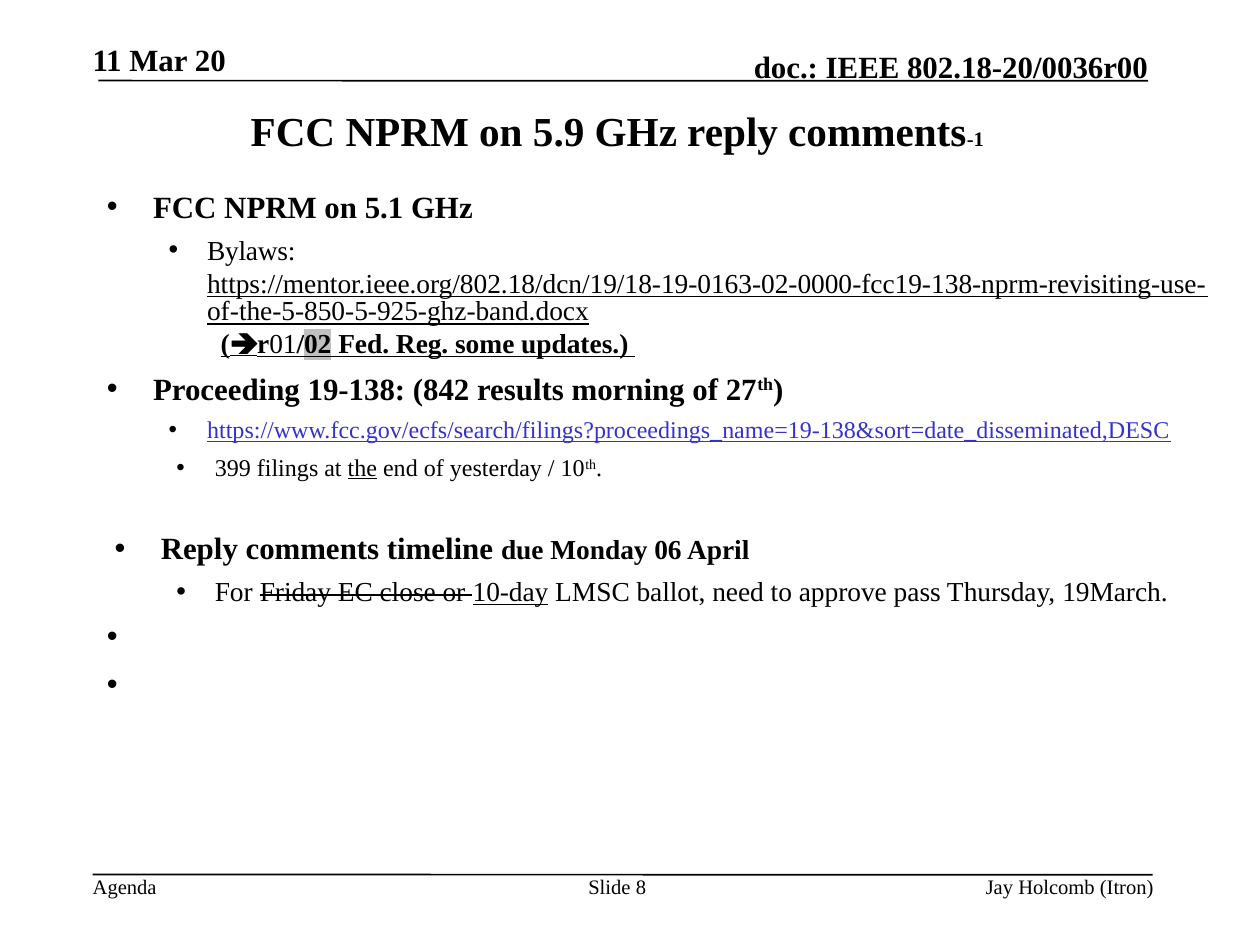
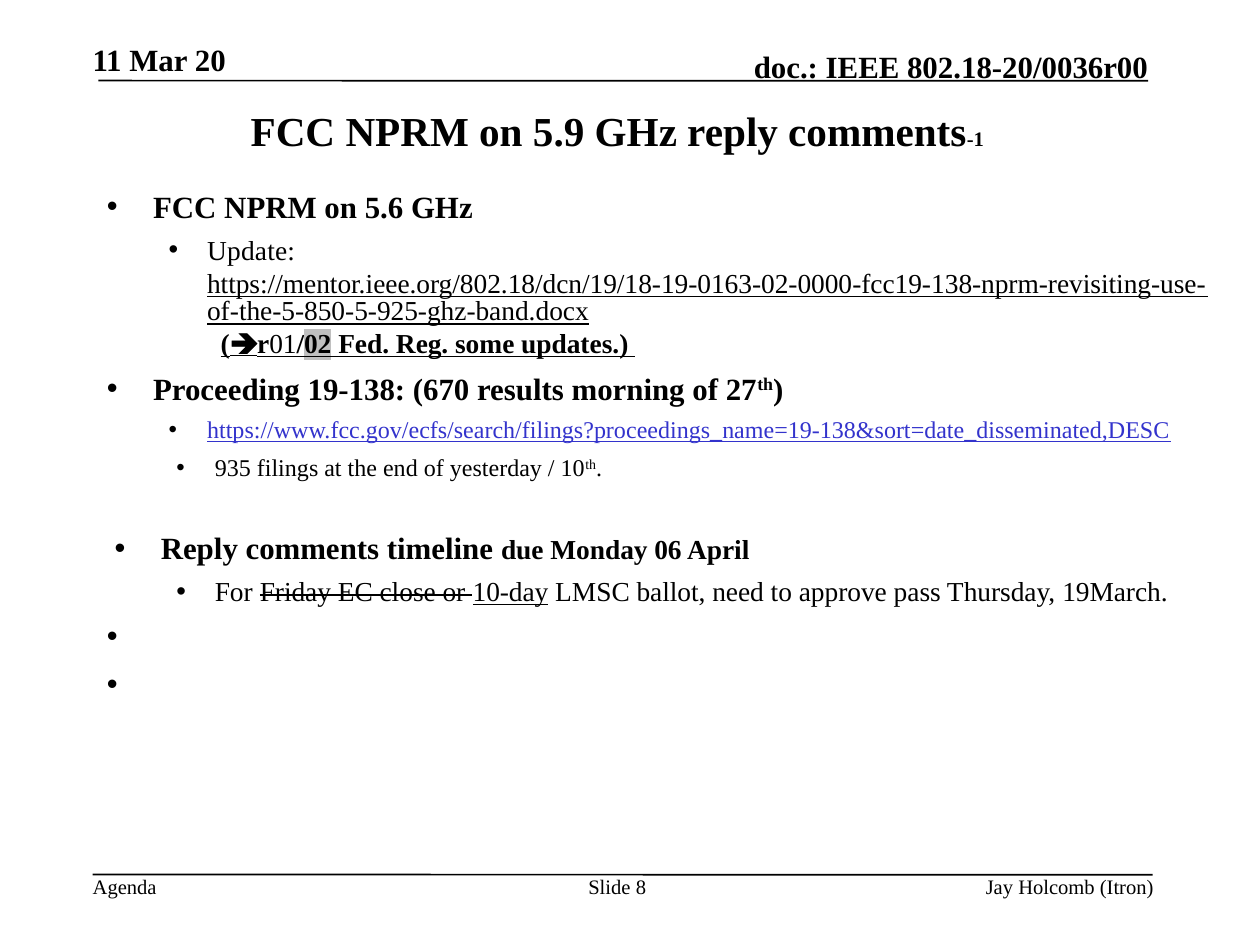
5.1: 5.1 -> 5.6
Bylaws: Bylaws -> Update
842: 842 -> 670
399: 399 -> 935
the underline: present -> none
